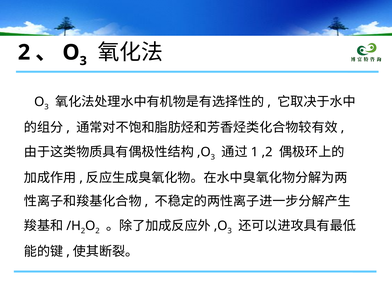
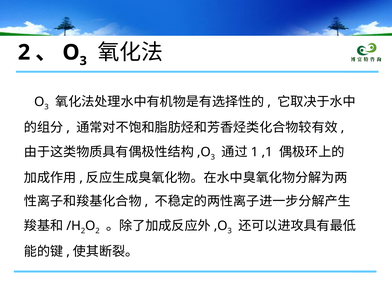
,2: ,2 -> ,1
